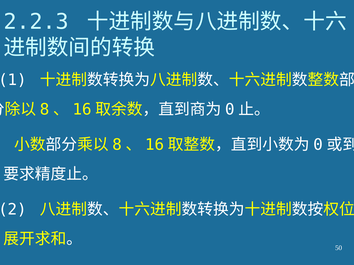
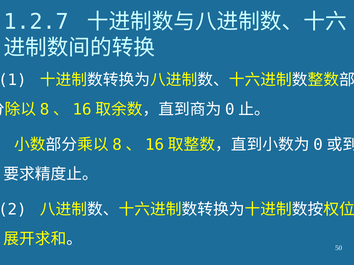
2.2.3: 2.2.3 -> 1.2.7
